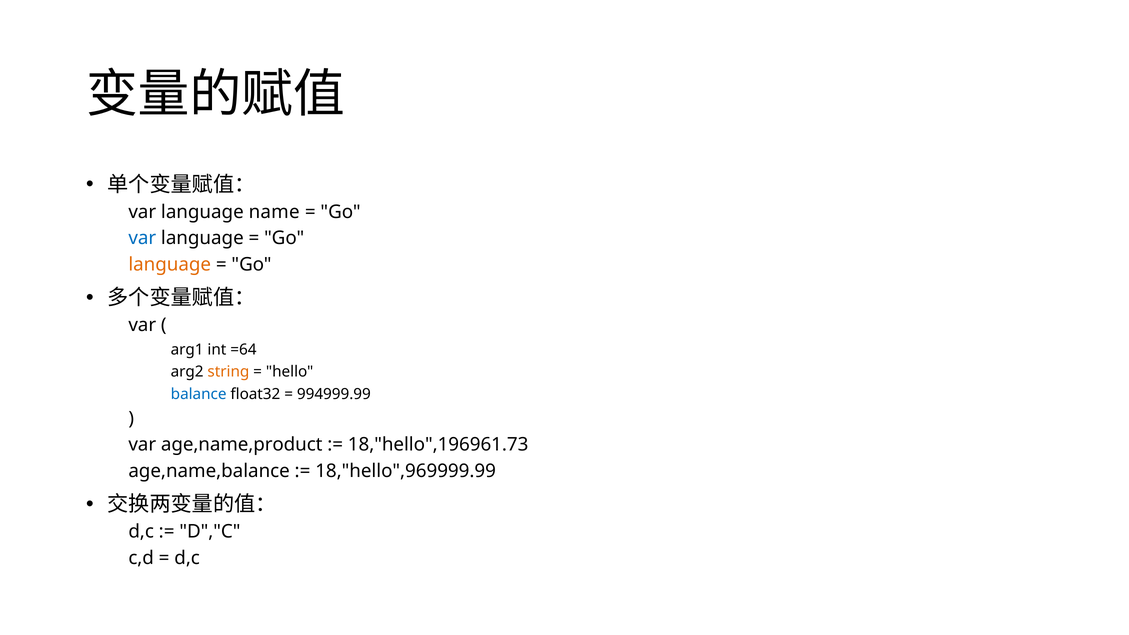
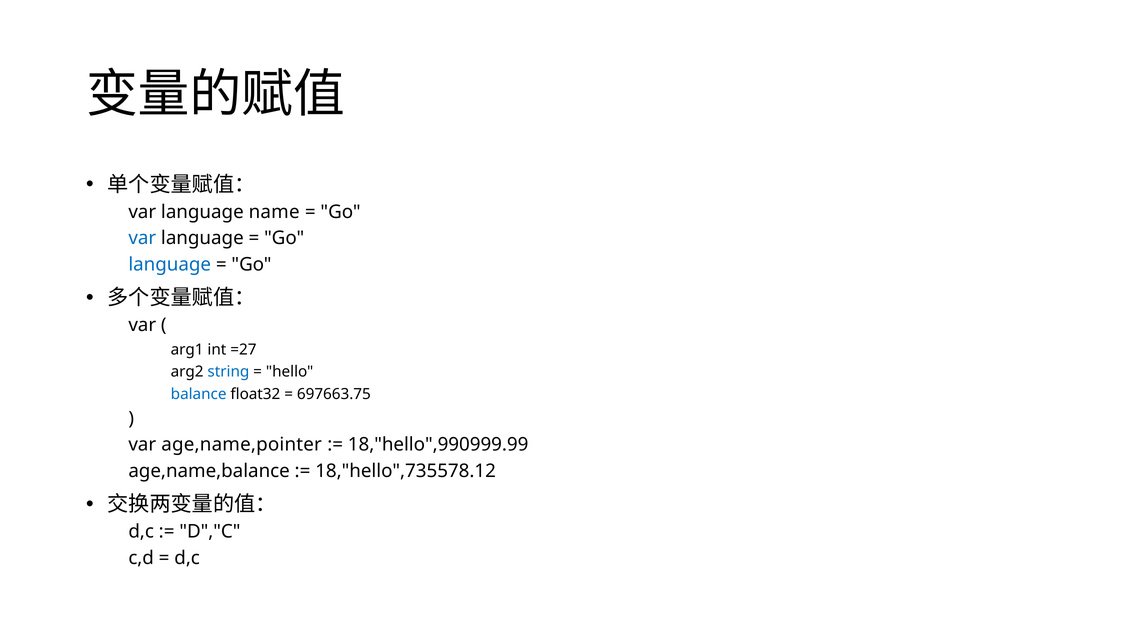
language at (170, 264) colour: orange -> blue
=64: =64 -> =27
string colour: orange -> blue
994999.99: 994999.99 -> 697663.75
age,name,product: age,name,product -> age,name,pointer
18,"hello",196961.73: 18,"hello",196961.73 -> 18,"hello",990999.99
18,"hello",969999.99: 18,"hello",969999.99 -> 18,"hello",735578.12
